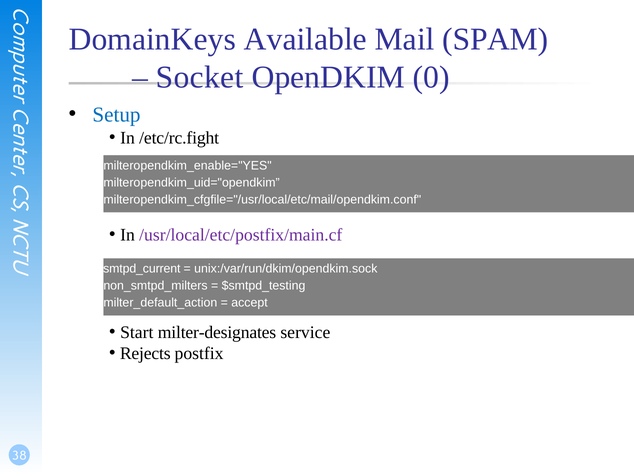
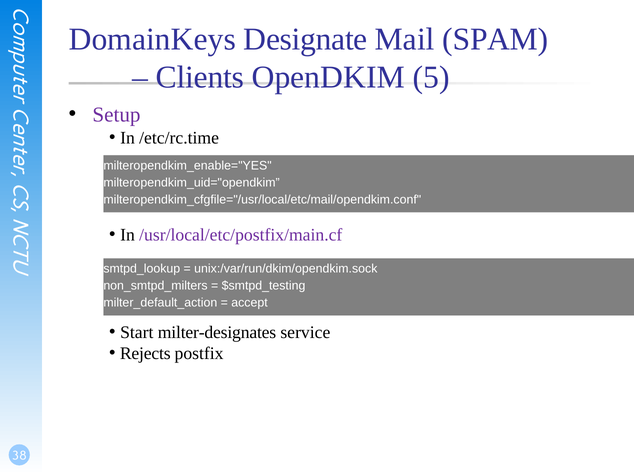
Available: Available -> Designate
Socket: Socket -> Clients
0: 0 -> 5
Setup colour: blue -> purple
/etc/rc.fight: /etc/rc.fight -> /etc/rc.time
smtpd_current: smtpd_current -> smtpd_lookup
